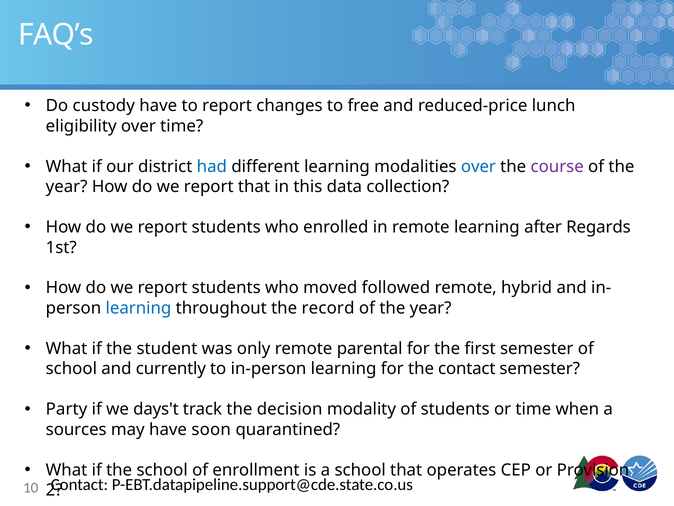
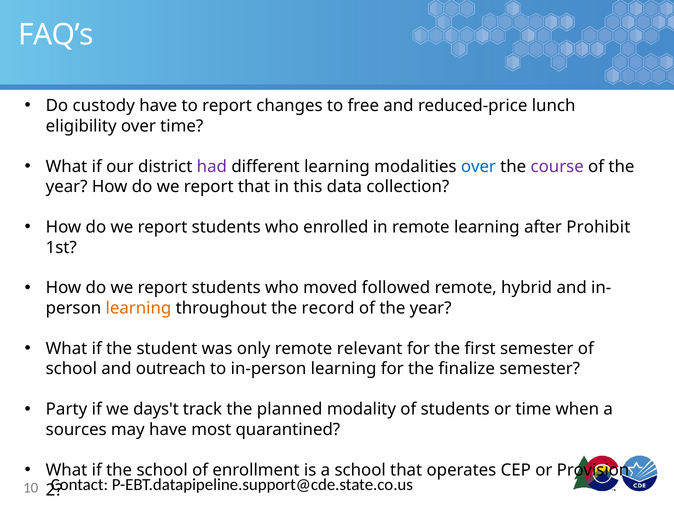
had colour: blue -> purple
Regards: Regards -> Prohibit
learning at (138, 308) colour: blue -> orange
parental: parental -> relevant
currently: currently -> outreach
the contact: contact -> finalize
decision: decision -> planned
soon: soon -> most
